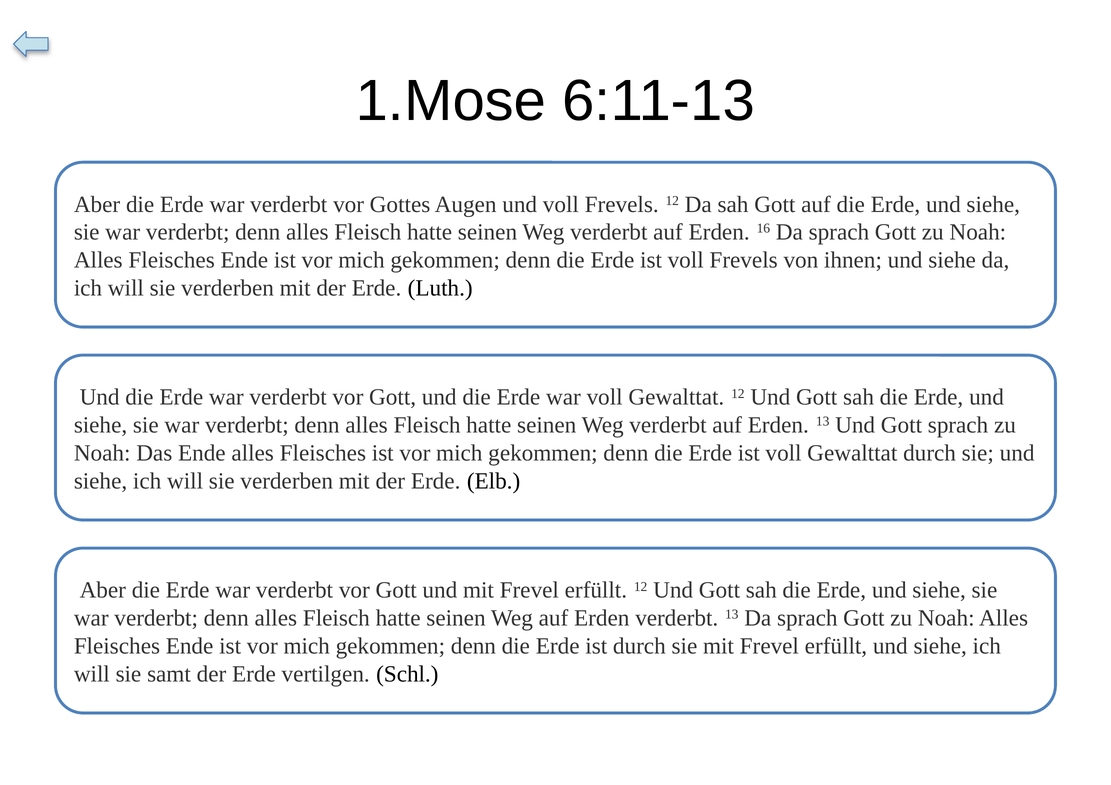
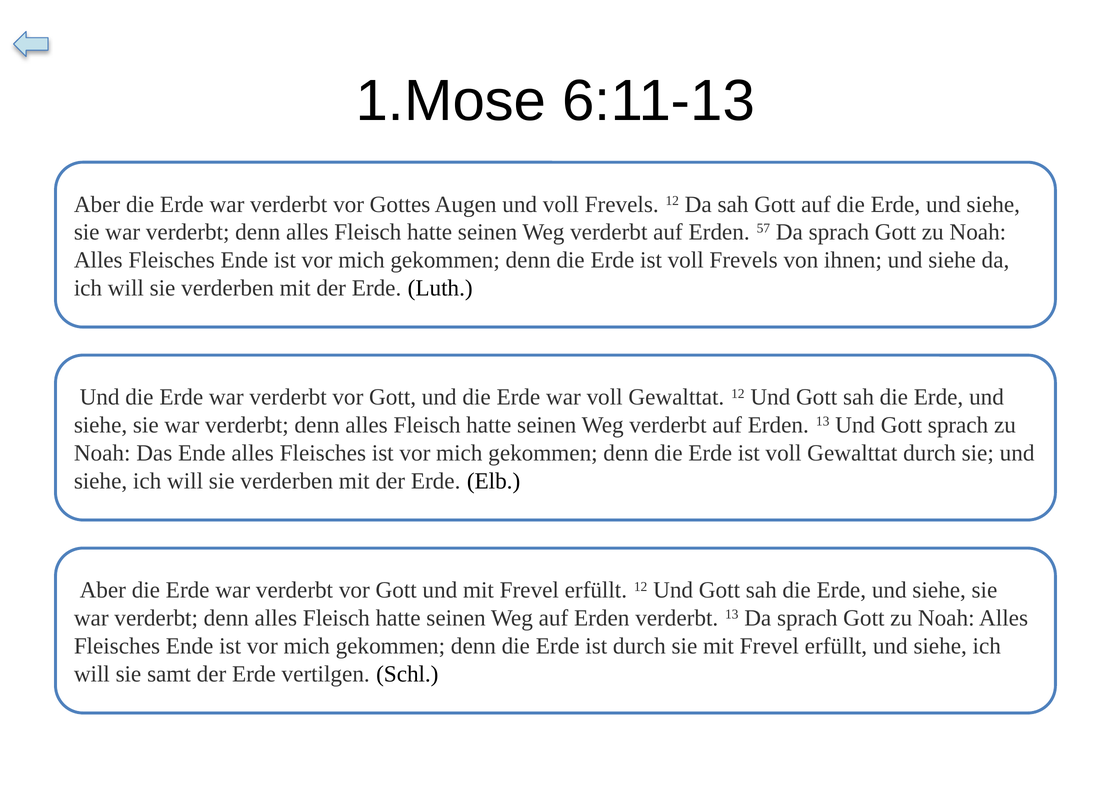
16: 16 -> 57
